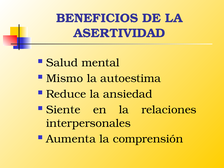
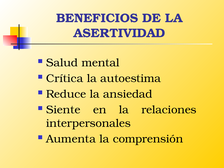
Mismo: Mismo -> Crítica
